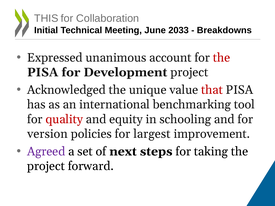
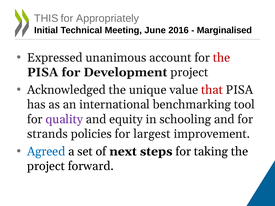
Collaboration: Collaboration -> Appropriately
2033: 2033 -> 2016
Breakdowns: Breakdowns -> Marginalised
quality colour: red -> purple
version: version -> strands
Agreed colour: purple -> blue
